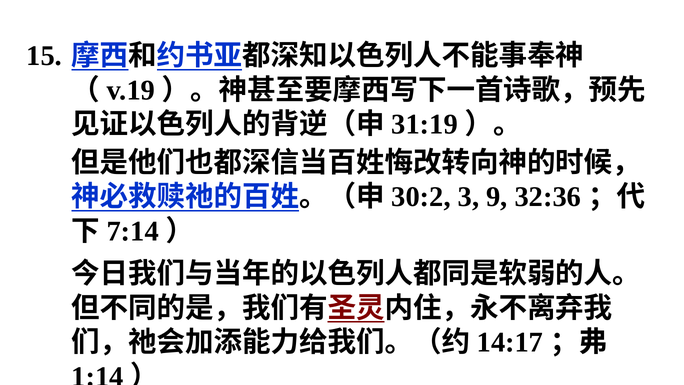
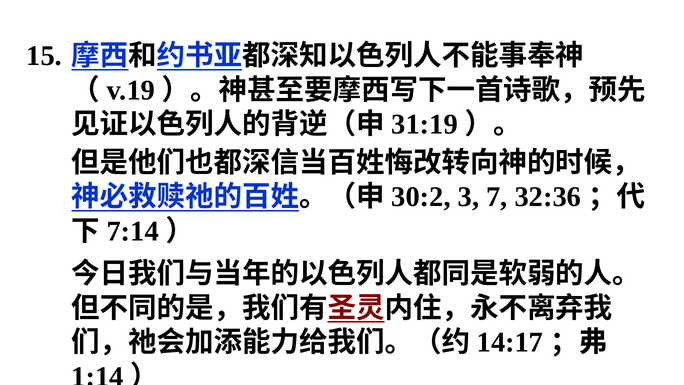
9: 9 -> 7
